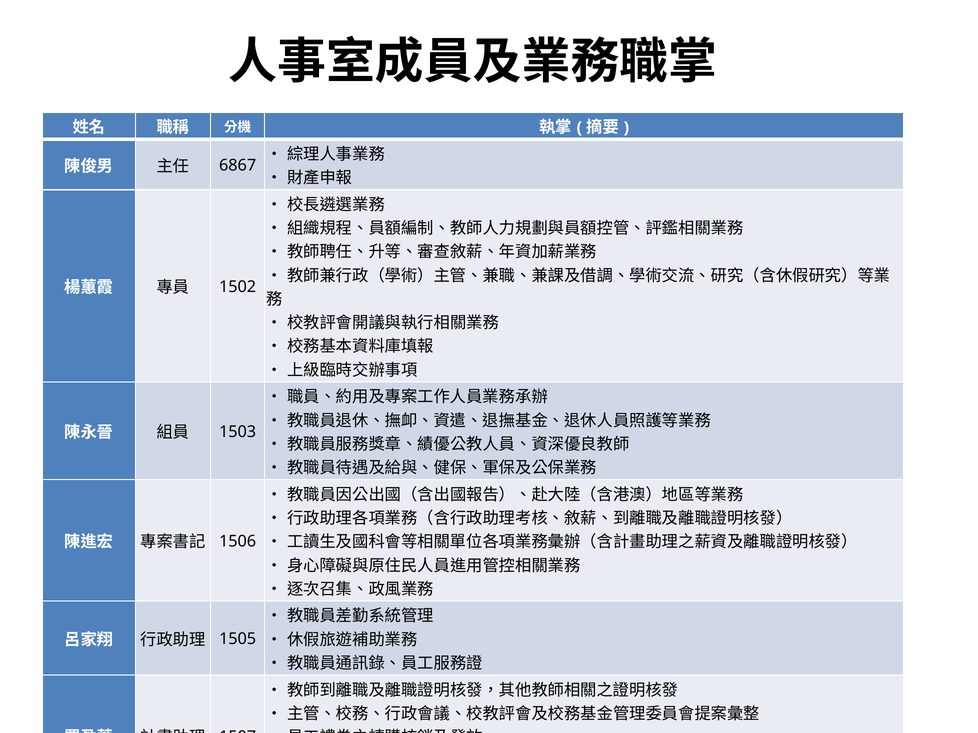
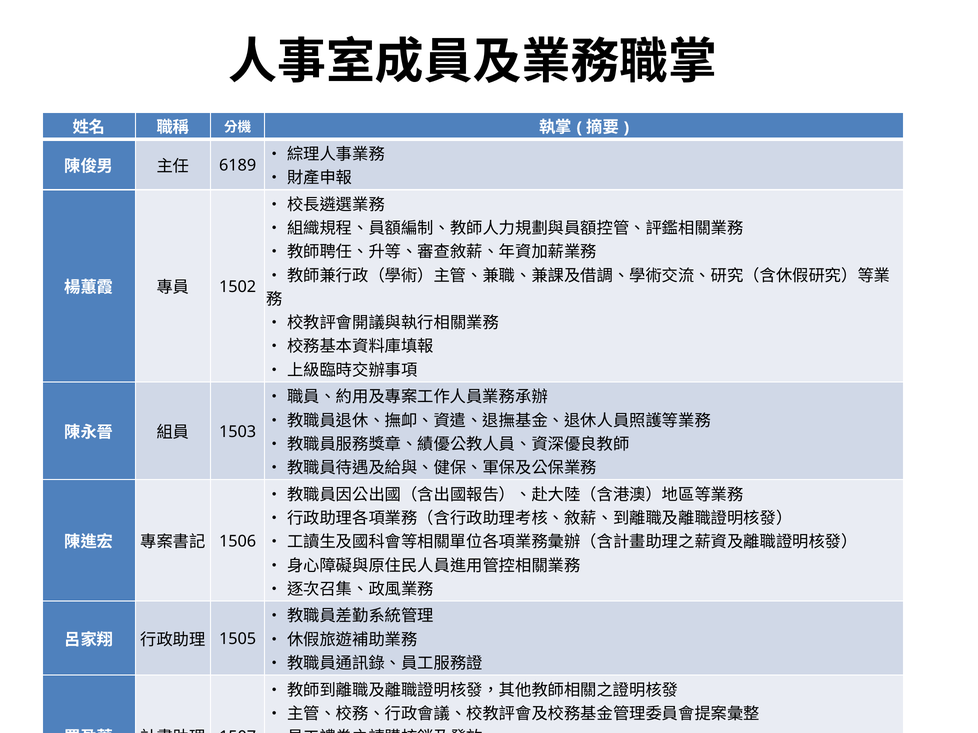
6867: 6867 -> 6189
